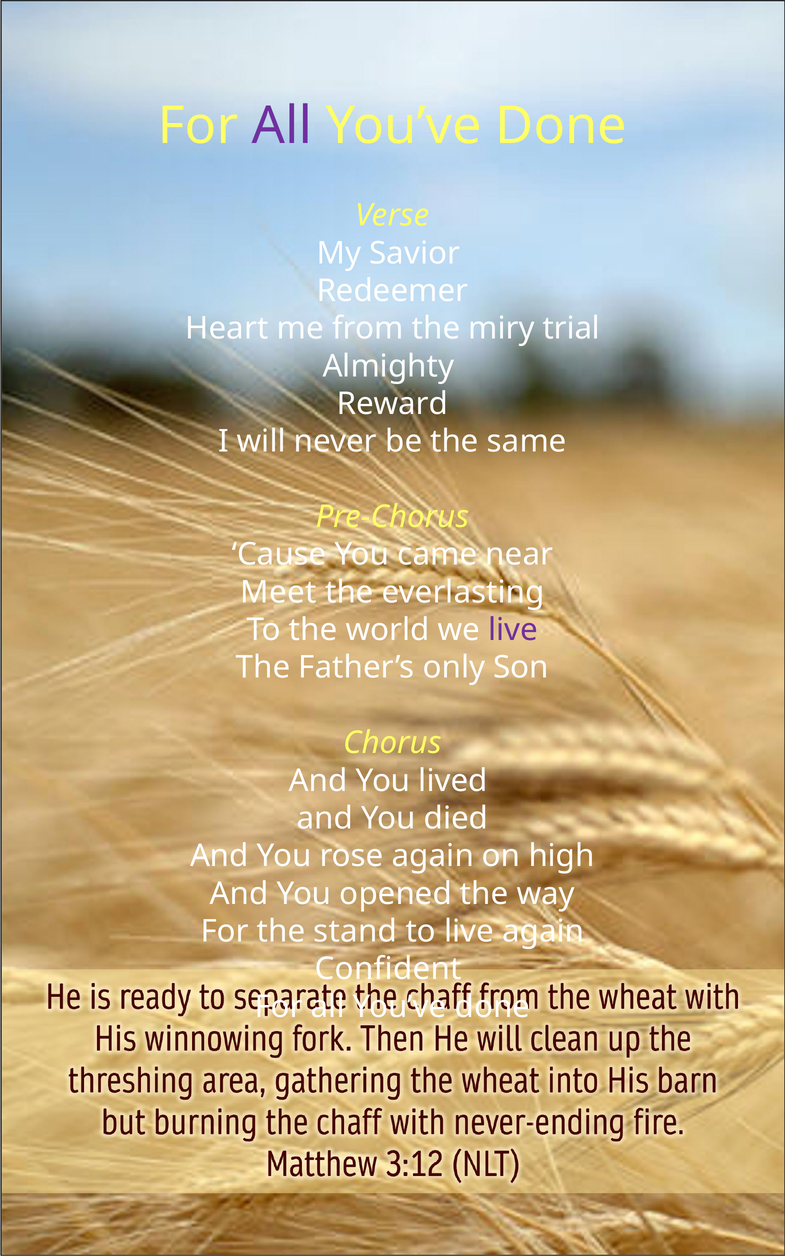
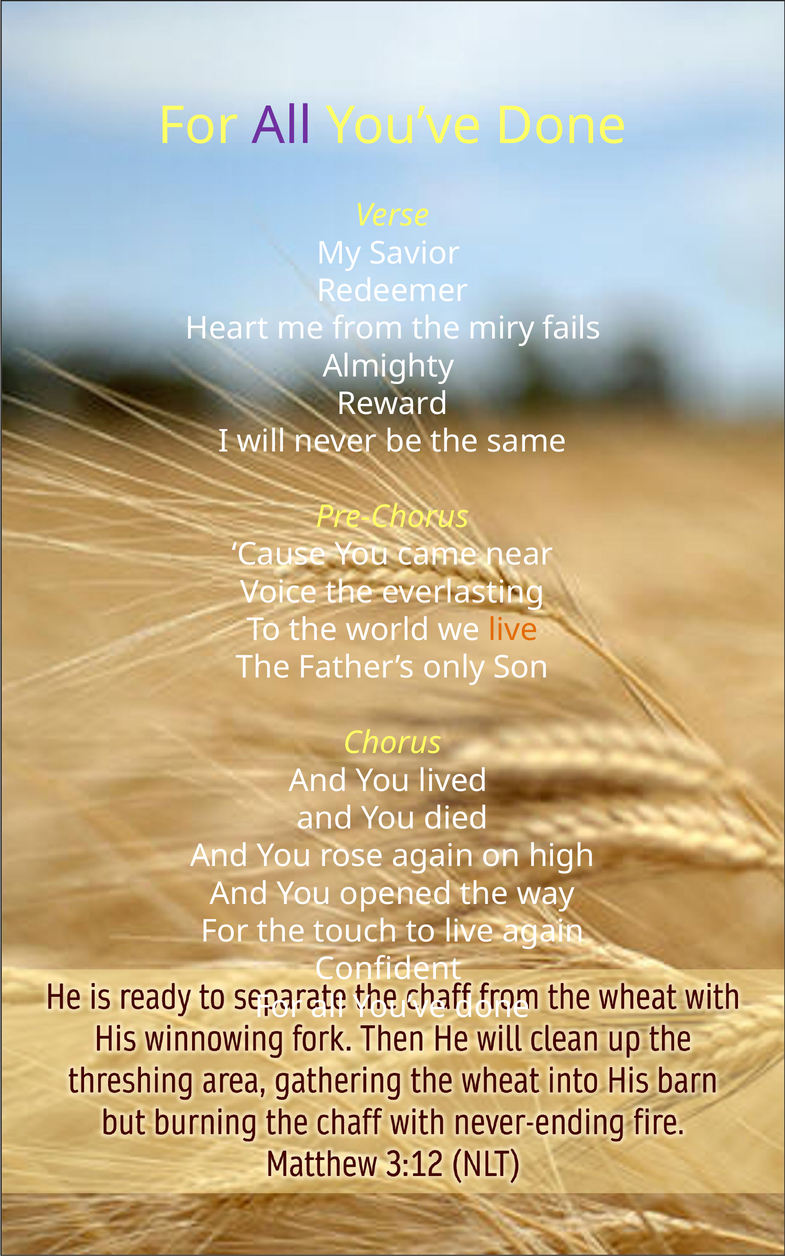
trial: trial -> fails
Meet: Meet -> Voice
live at (513, 630) colour: purple -> orange
stand: stand -> touch
